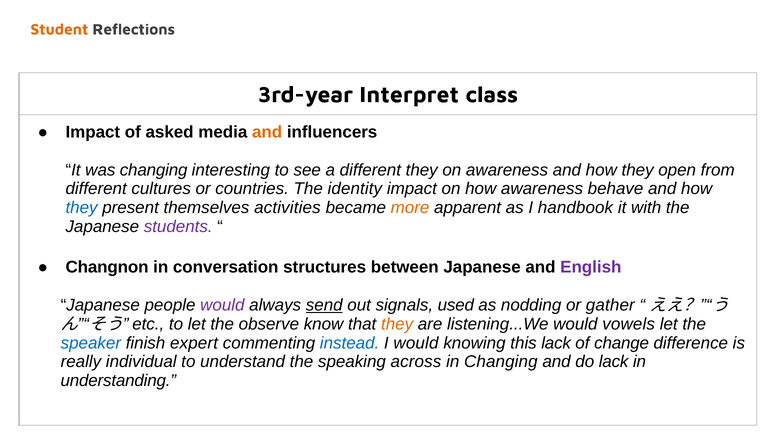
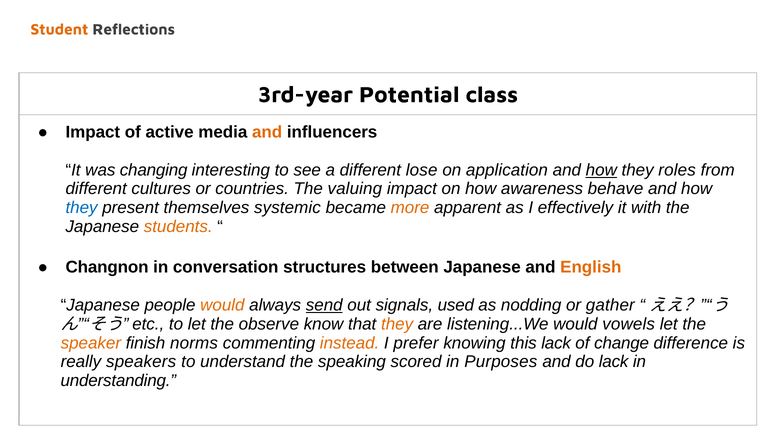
Interpret: Interpret -> Potential
asked: asked -> active
different they: they -> lose
on awareness: awareness -> application
how at (601, 170) underline: none -> present
open: open -> roles
identity: identity -> valuing
activities: activities -> systemic
handbook: handbook -> effectively
students colour: purple -> orange
English colour: purple -> orange
would at (222, 305) colour: purple -> orange
speaker colour: blue -> orange
expert: expert -> norms
instead colour: blue -> orange
I would: would -> prefer
individual: individual -> speakers
across: across -> scored
in Changing: Changing -> Purposes
